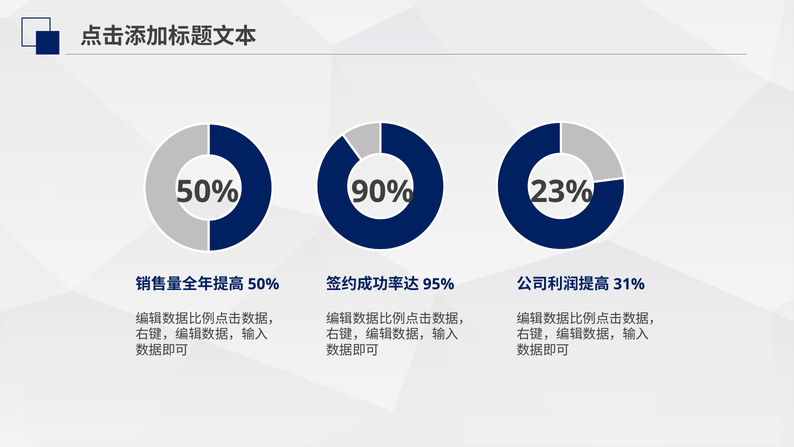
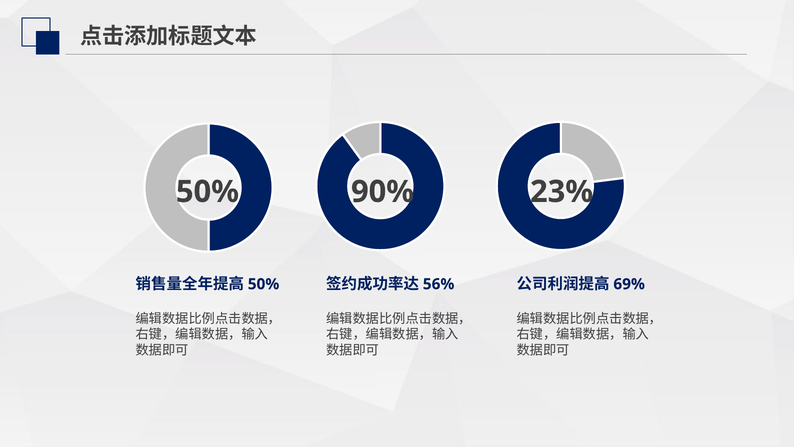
95%: 95% -> 56%
31%: 31% -> 69%
